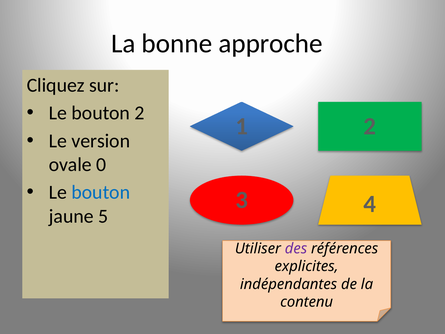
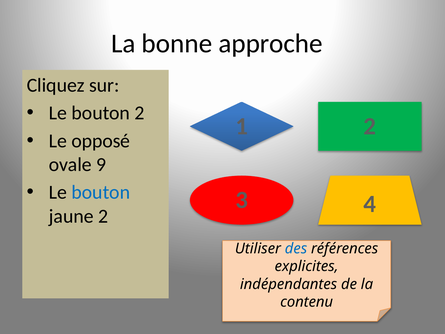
version: version -> opposé
0: 0 -> 9
jaune 5: 5 -> 2
des colour: purple -> blue
